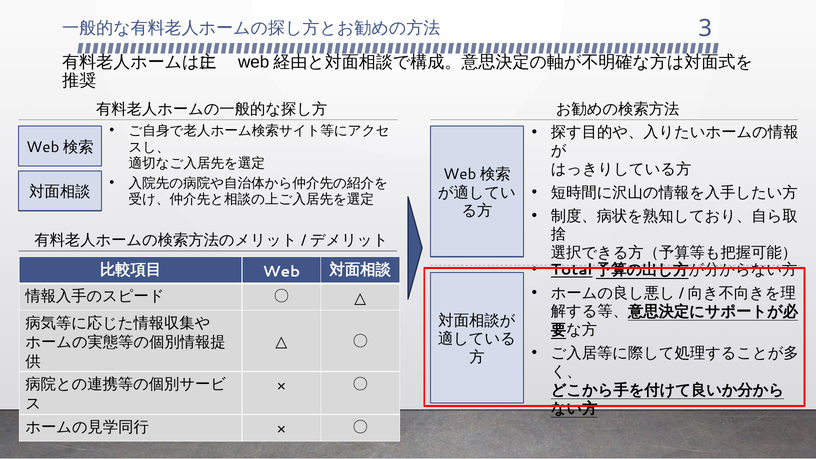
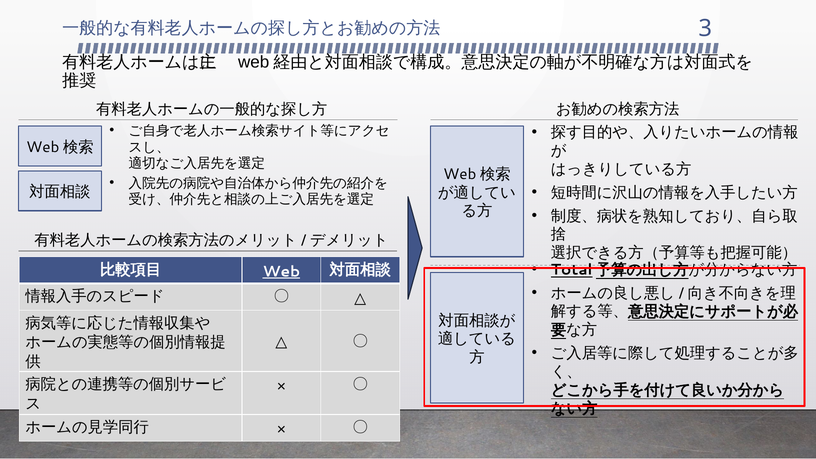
Web underline: none -> present
